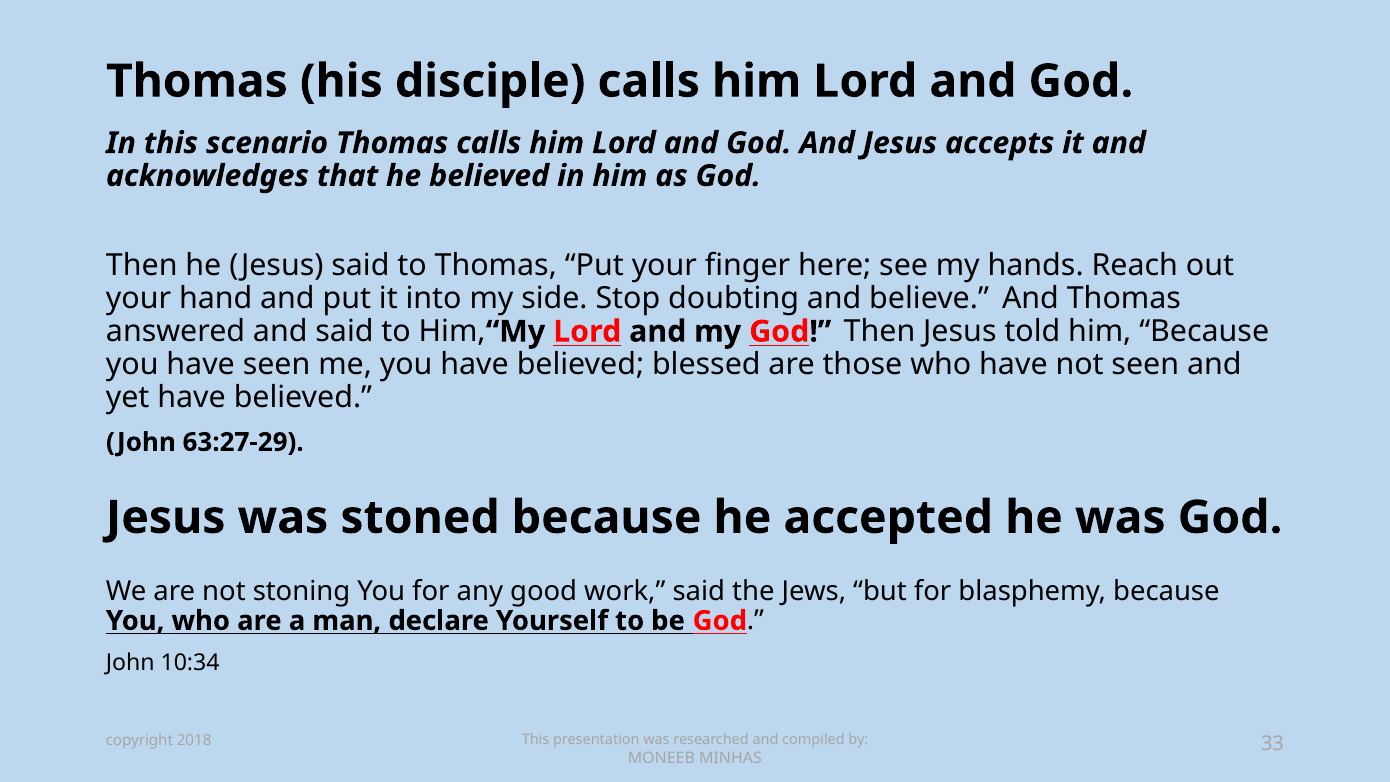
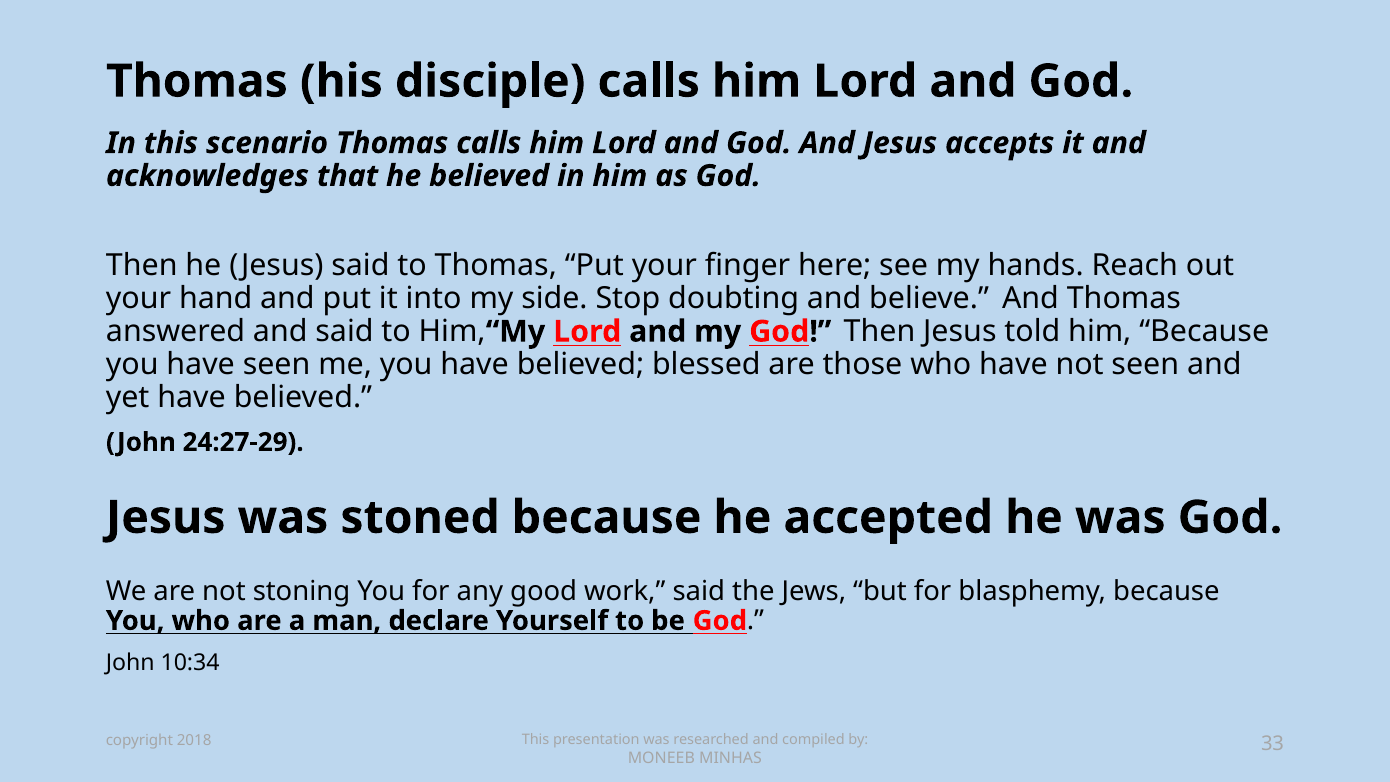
63:27-29: 63:27-29 -> 24:27-29
